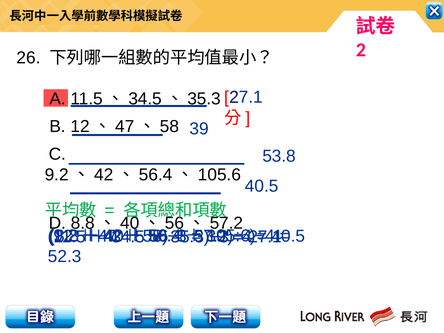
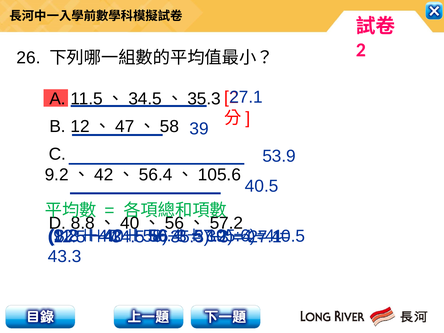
53.8: 53.8 -> 53.9
52.3: 52.3 -> 43.3
